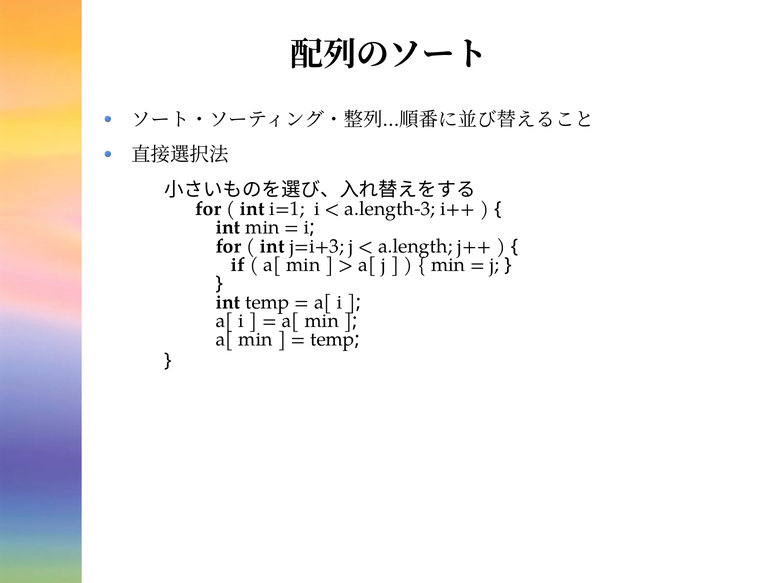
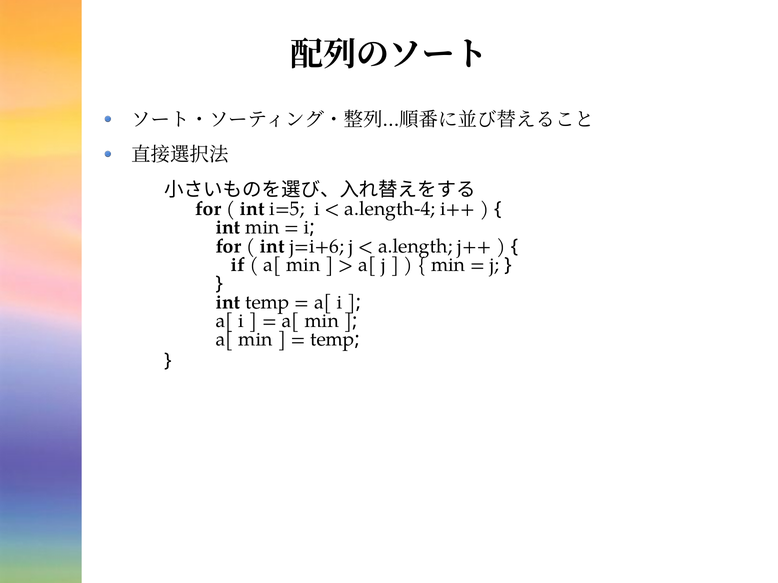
i=1: i=1 -> i=5
a.length-3: a.length-3 -> a.length-4
j=i+3: j=i+3 -> j=i+6
